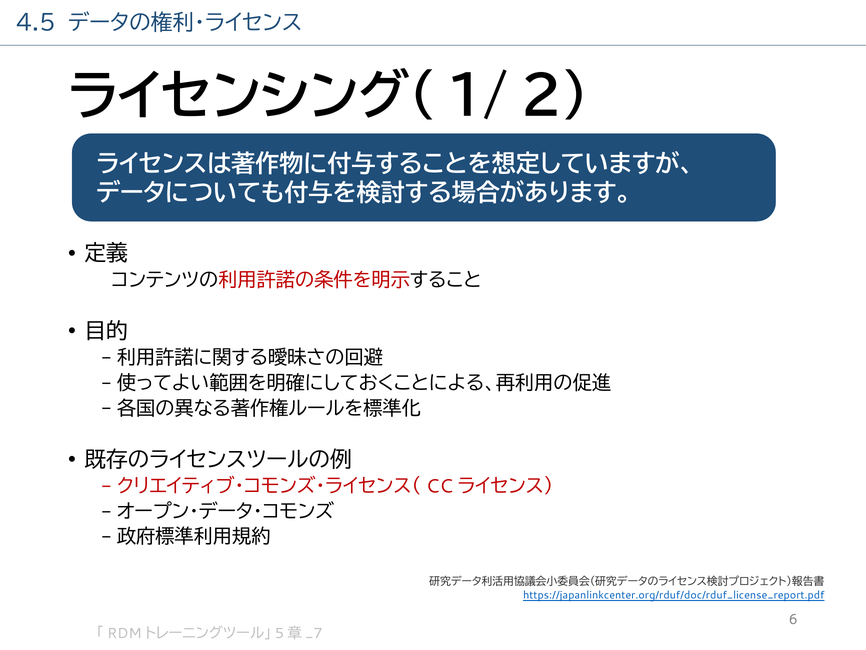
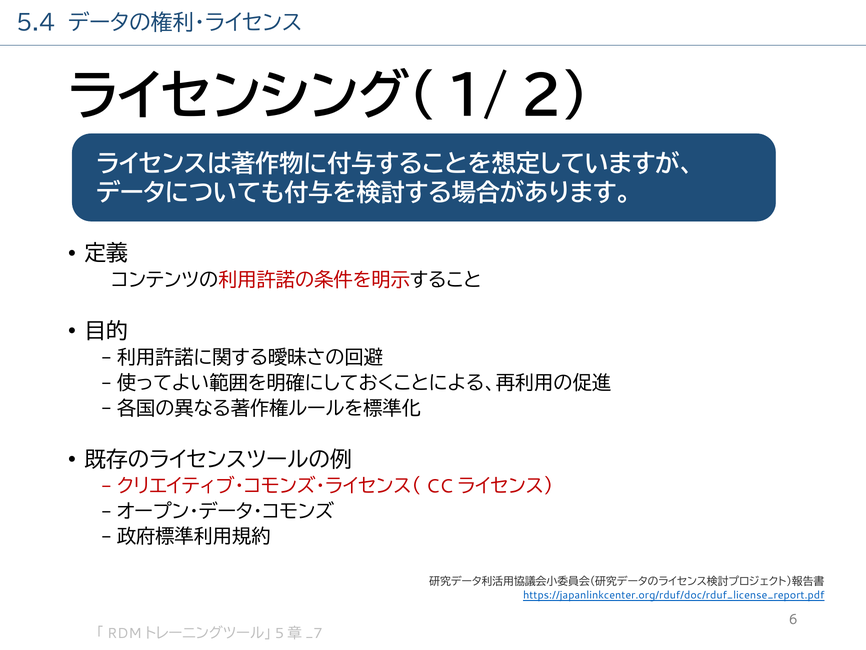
4.5: 4.5 -> 5.4
